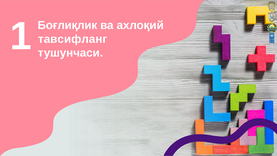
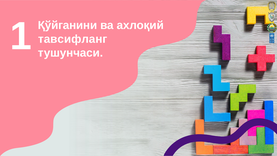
Боғлиқлик: Боғлиқлик -> Қўйганини
